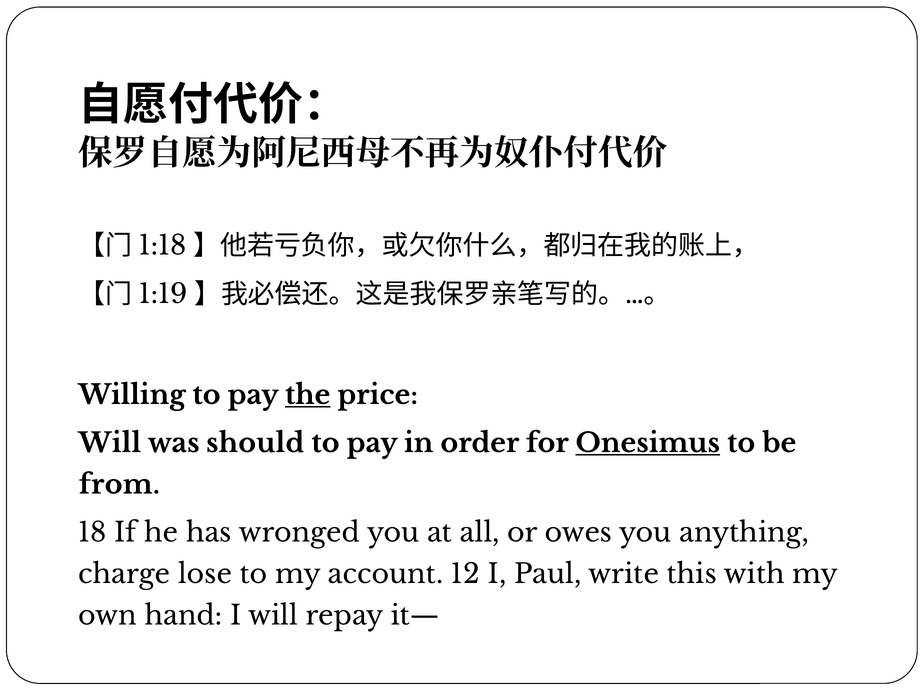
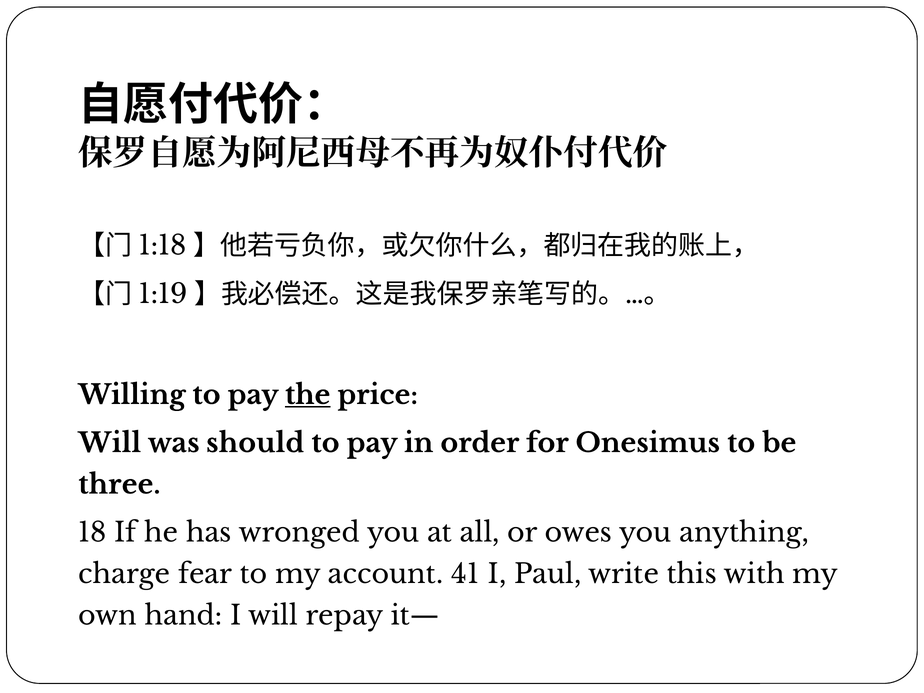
Onesimus underline: present -> none
from: from -> three
lose: lose -> fear
12: 12 -> 41
